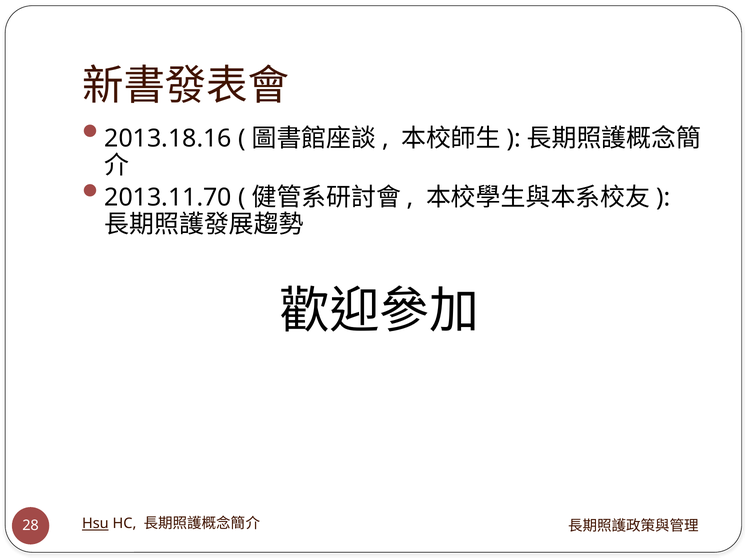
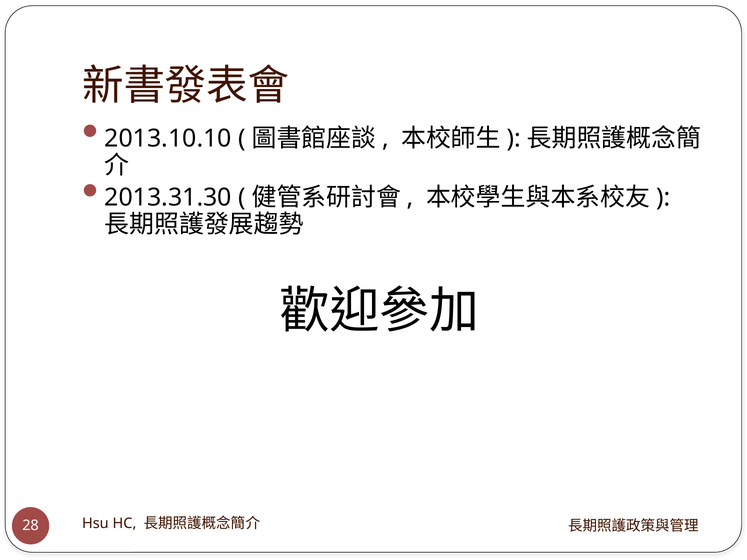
2013.18.16: 2013.18.16 -> 2013.10.10
2013.11.70: 2013.11.70 -> 2013.31.30
Hsu underline: present -> none
